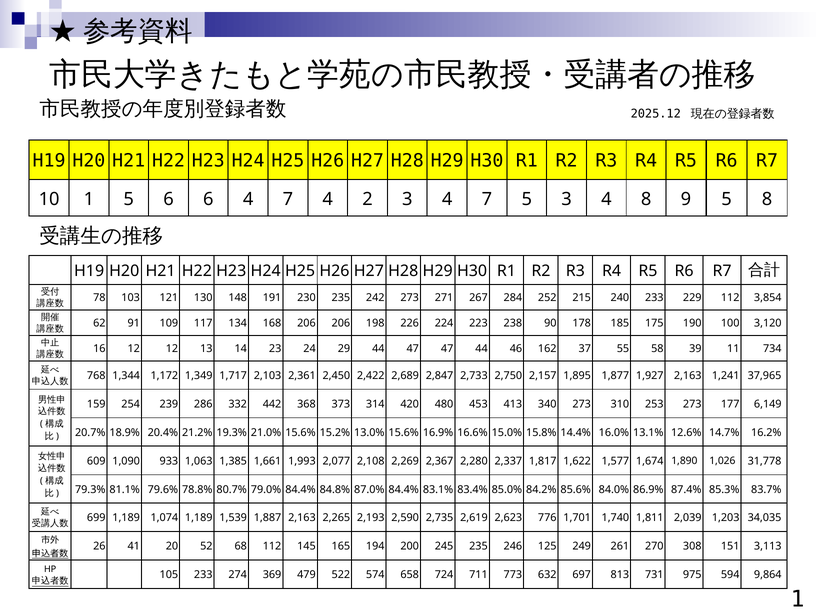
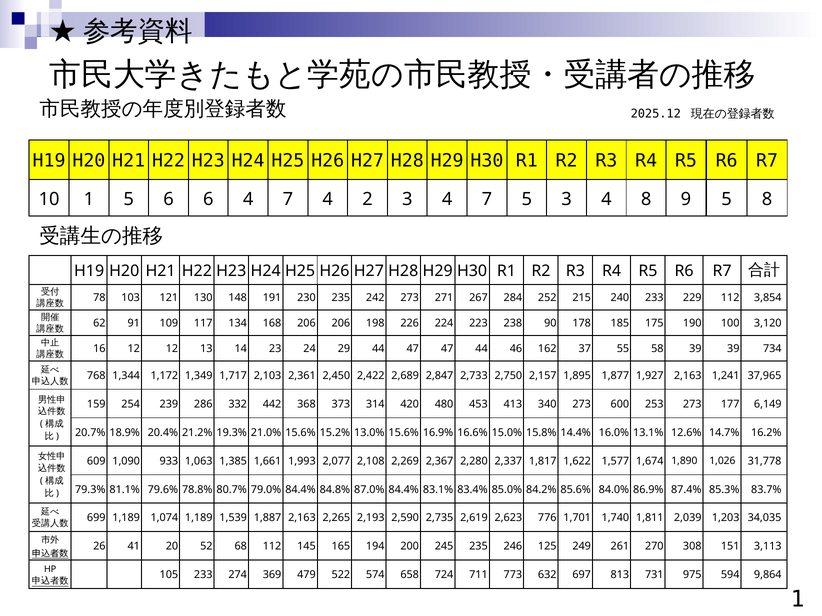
39 11: 11 -> 39
310: 310 -> 600
